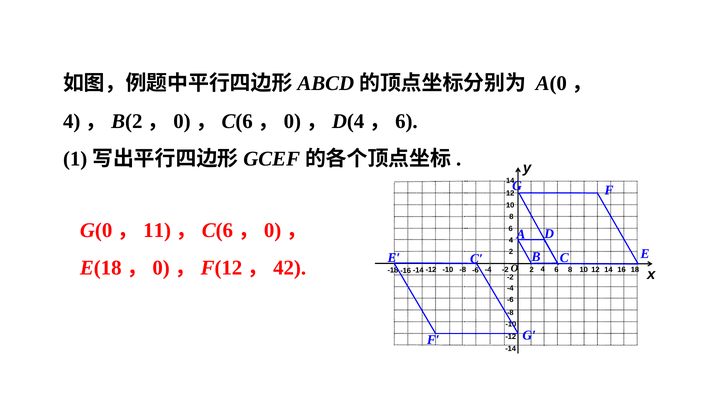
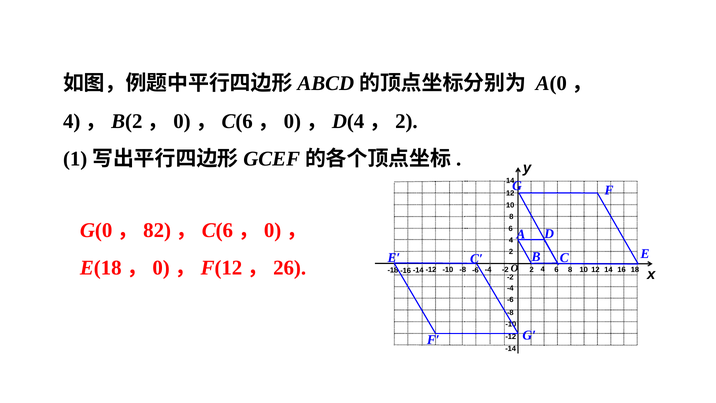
6 at (406, 121): 6 -> 2
11: 11 -> 82
42: 42 -> 26
